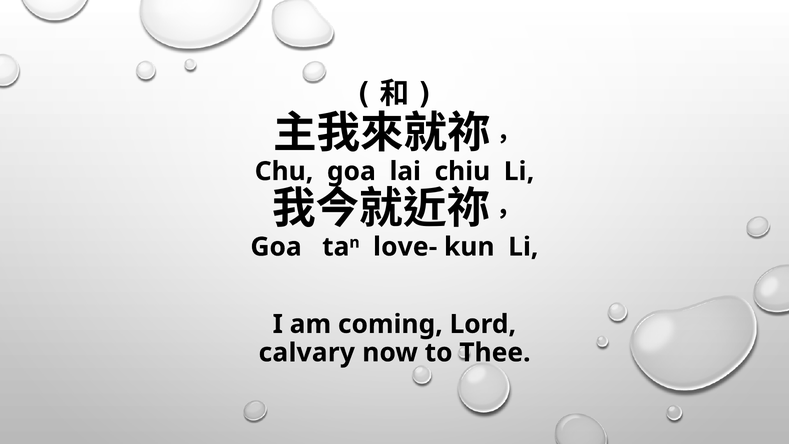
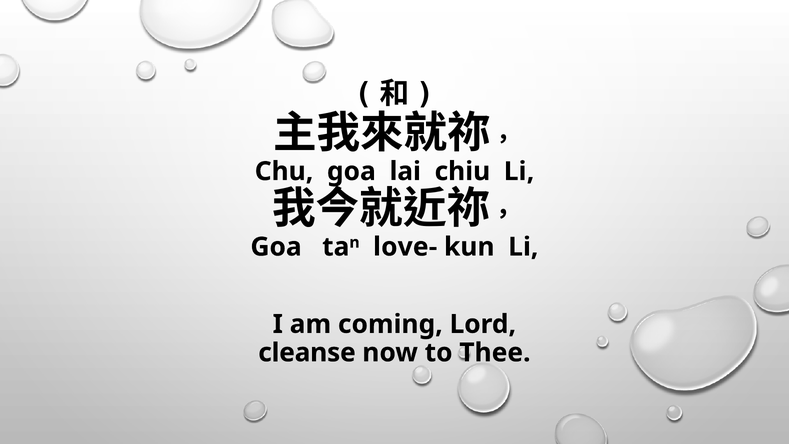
calvary: calvary -> cleanse
